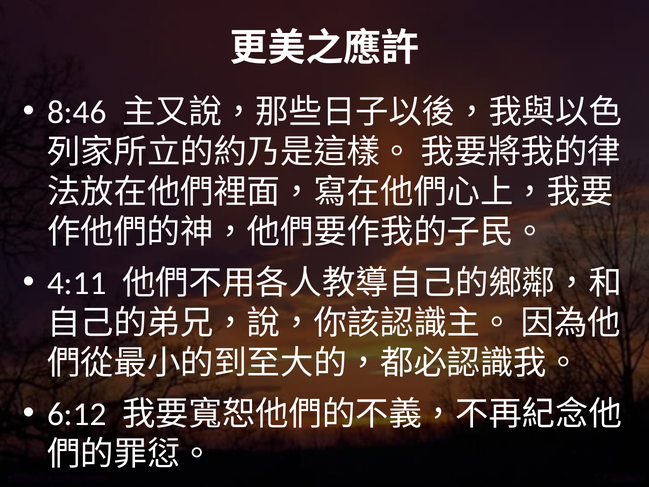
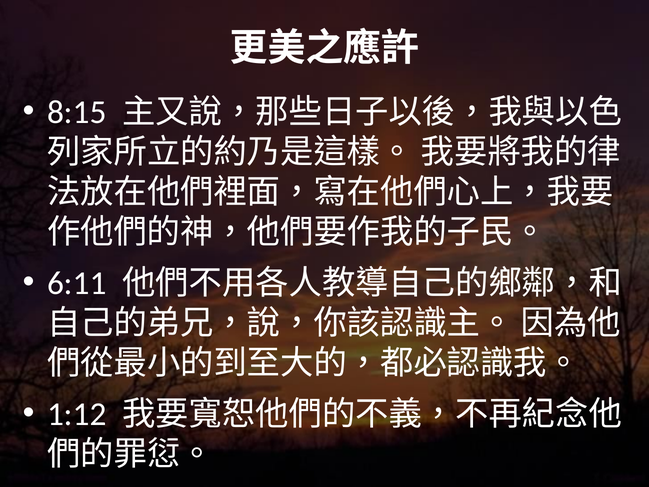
8:46: 8:46 -> 8:15
4:11: 4:11 -> 6:11
6:12: 6:12 -> 1:12
